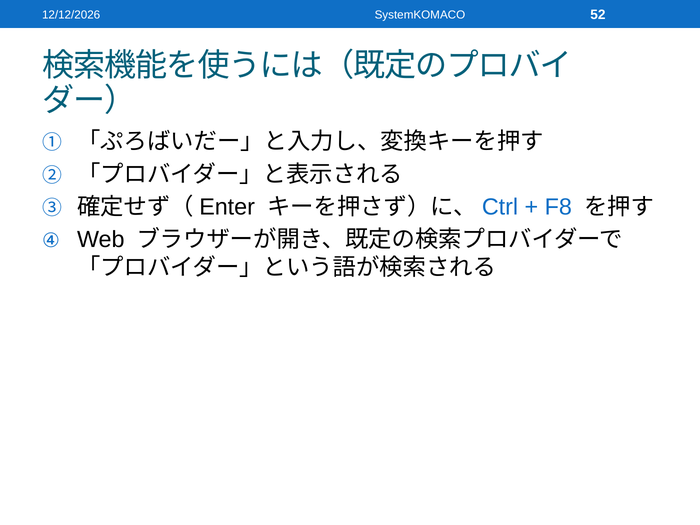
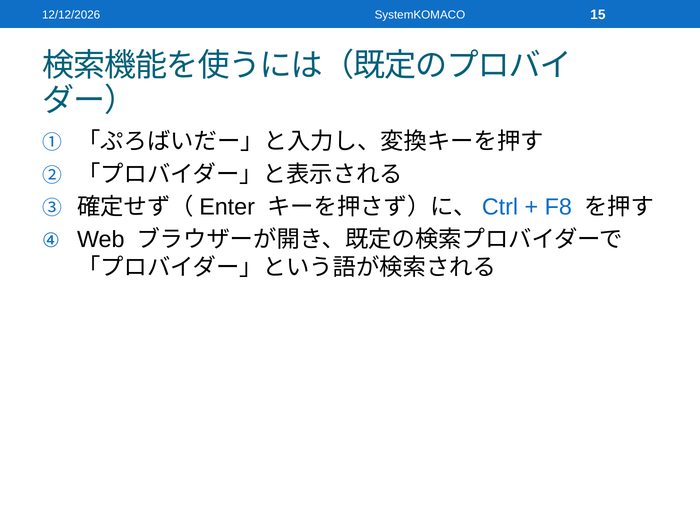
52: 52 -> 15
